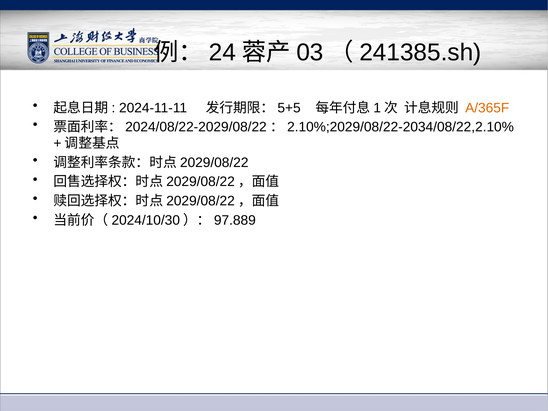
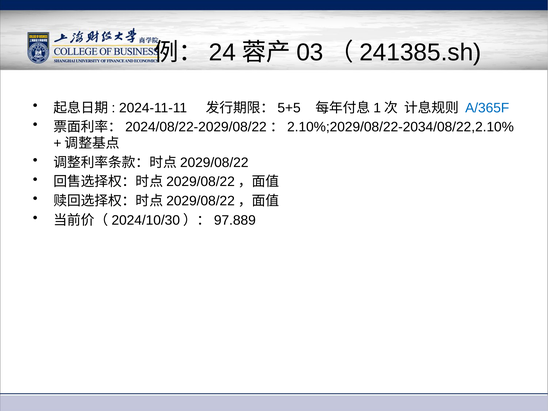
A/365F colour: orange -> blue
